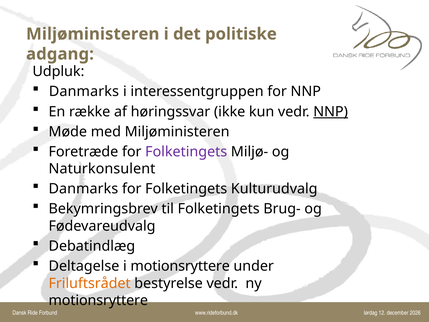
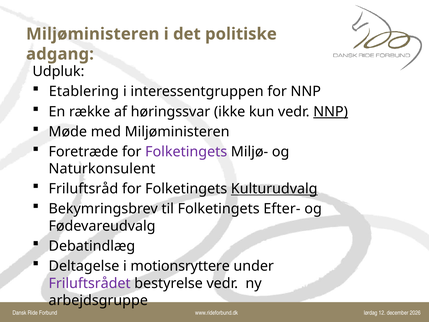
Danmarks at (84, 92): Danmarks -> Etablering
Danmarks at (83, 189): Danmarks -> Friluftsråd
Kulturudvalg underline: none -> present
Brug-: Brug- -> Efter-
Friluftsrådet colour: orange -> purple
motionsryttere at (98, 300): motionsryttere -> arbejdsgruppe
